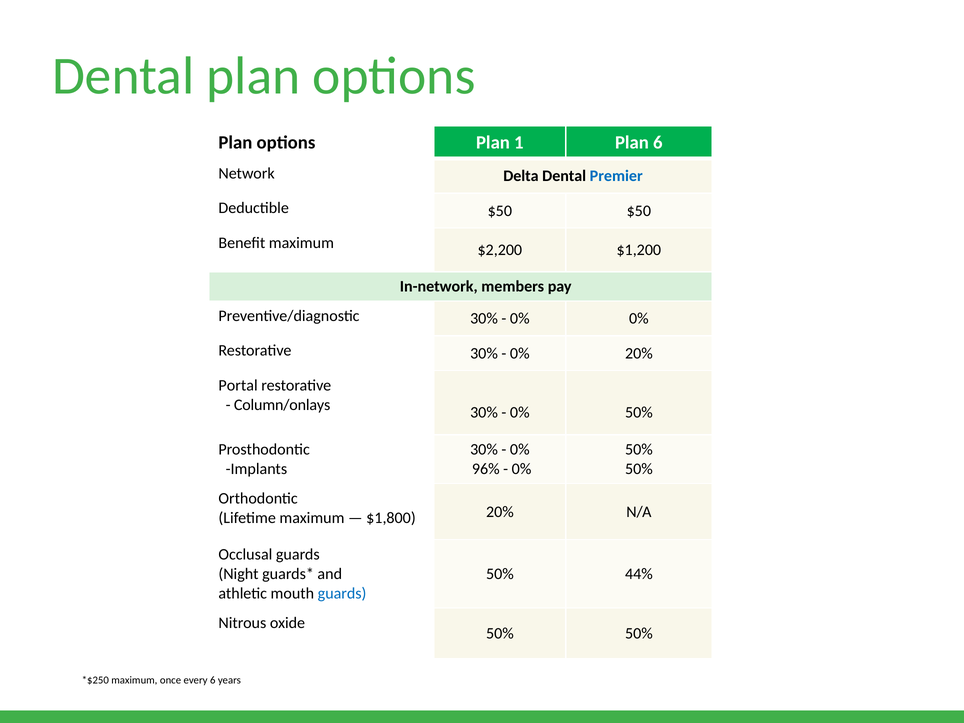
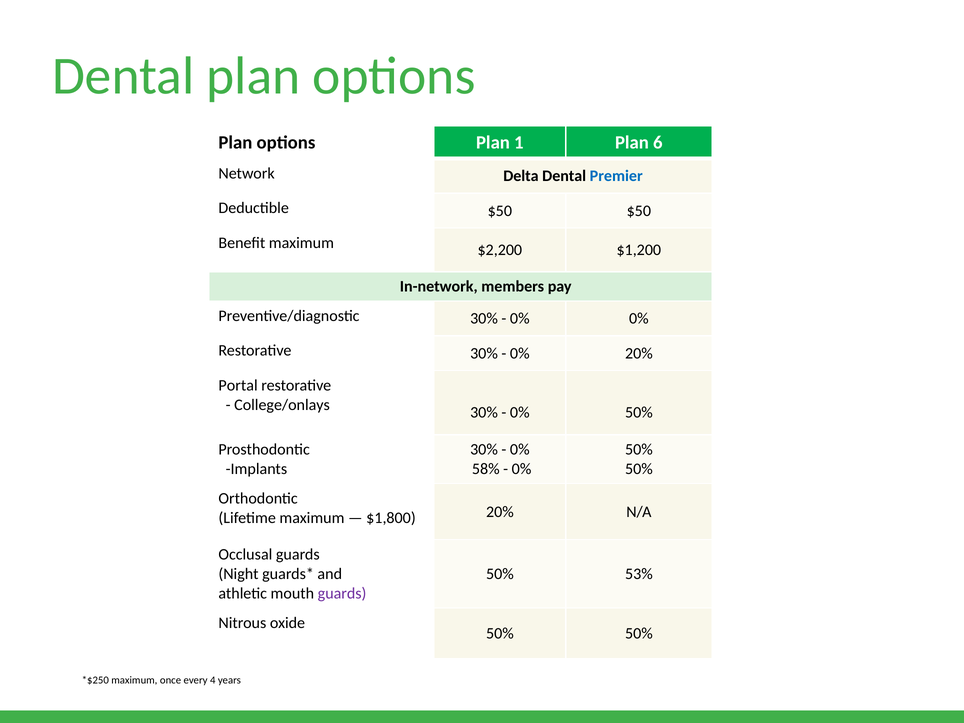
Column/onlays: Column/onlays -> College/onlays
96%: 96% -> 58%
44%: 44% -> 53%
guards at (342, 594) colour: blue -> purple
every 6: 6 -> 4
